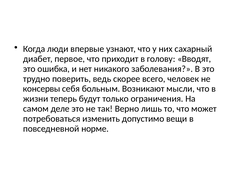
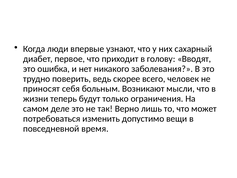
консервы: консервы -> приносят
норме: норме -> время
